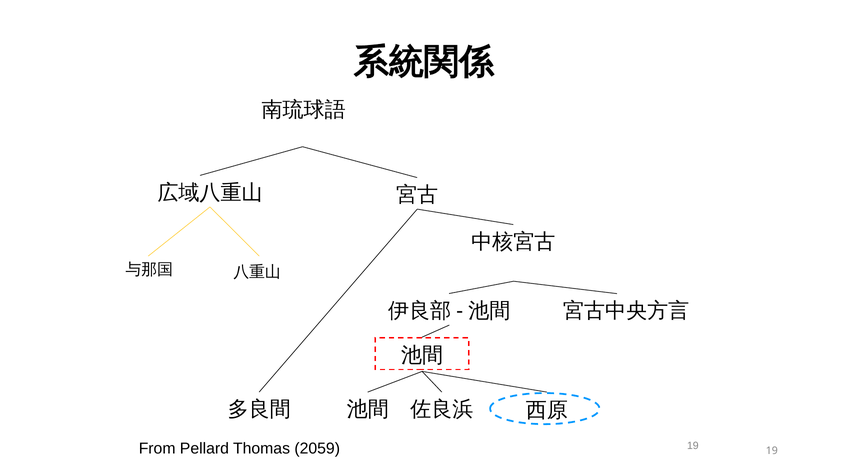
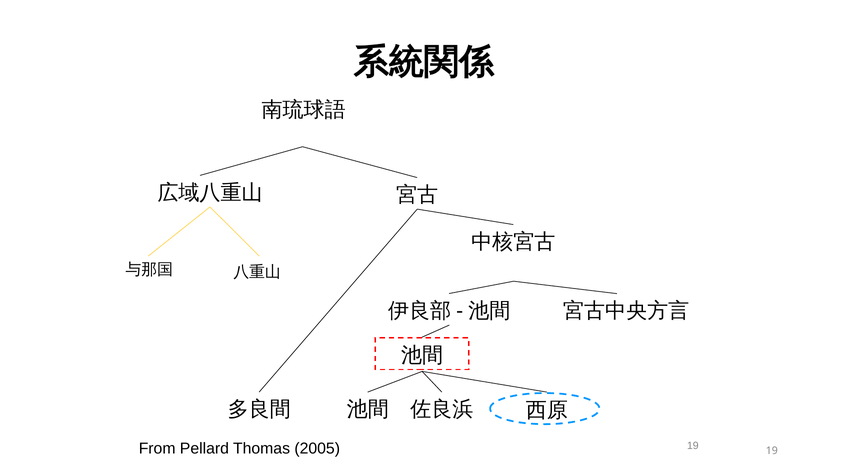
2059: 2059 -> 2005
